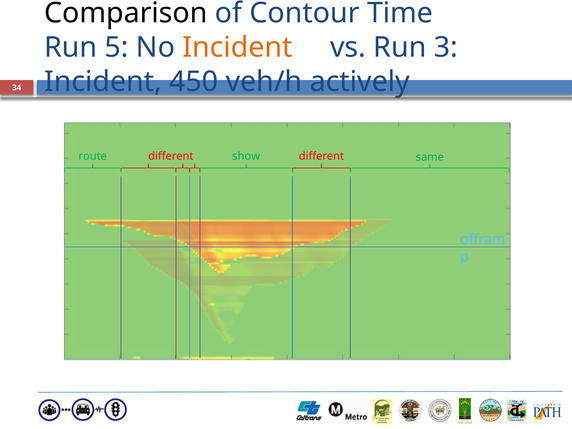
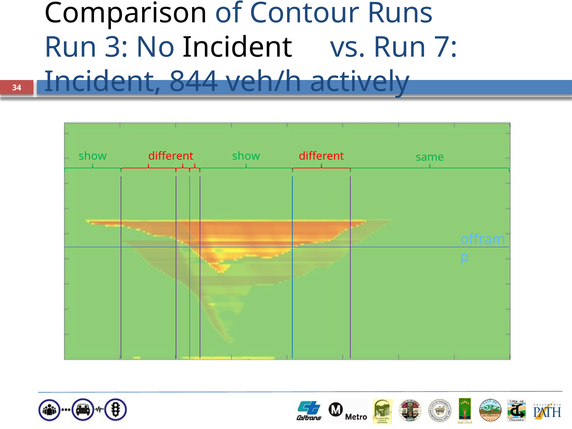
Time: Time -> Runs
5: 5 -> 3
Incident at (238, 47) colour: orange -> black
3: 3 -> 7
450: 450 -> 844
route at (93, 156): route -> show
